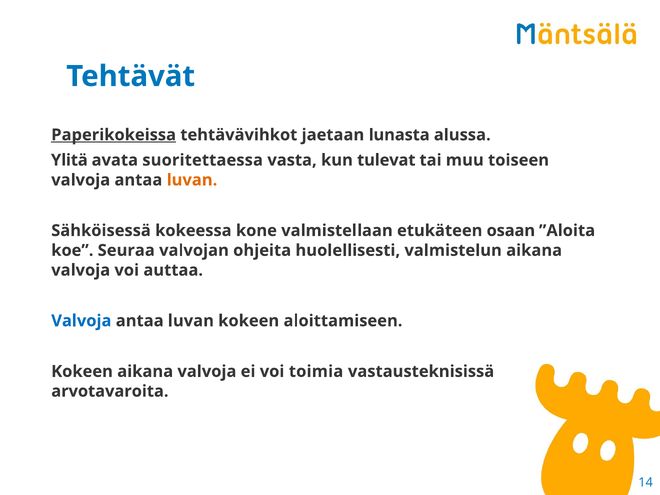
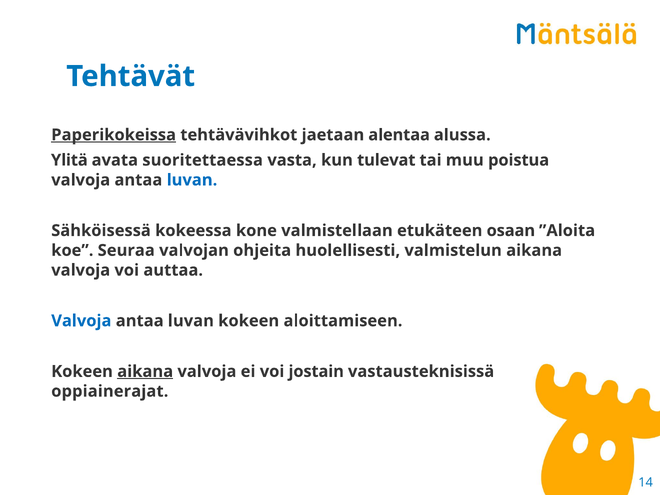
lunasta: lunasta -> alentaa
toiseen: toiseen -> poistua
luvan at (192, 180) colour: orange -> blue
aikana at (145, 371) underline: none -> present
toimia: toimia -> jostain
arvotavaroita: arvotavaroita -> oppiainerajat
